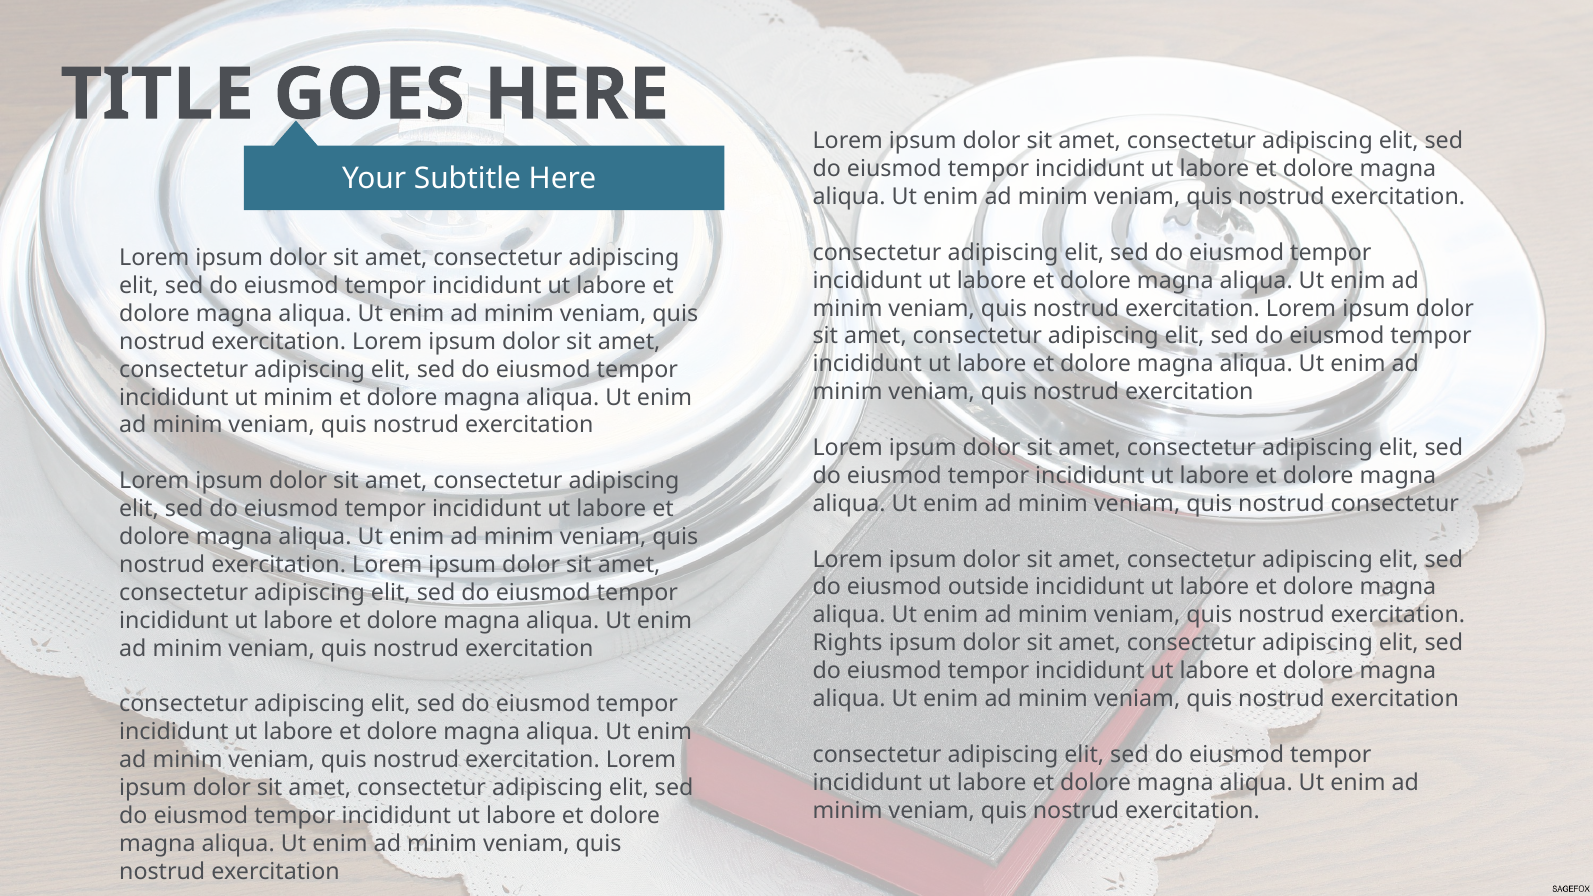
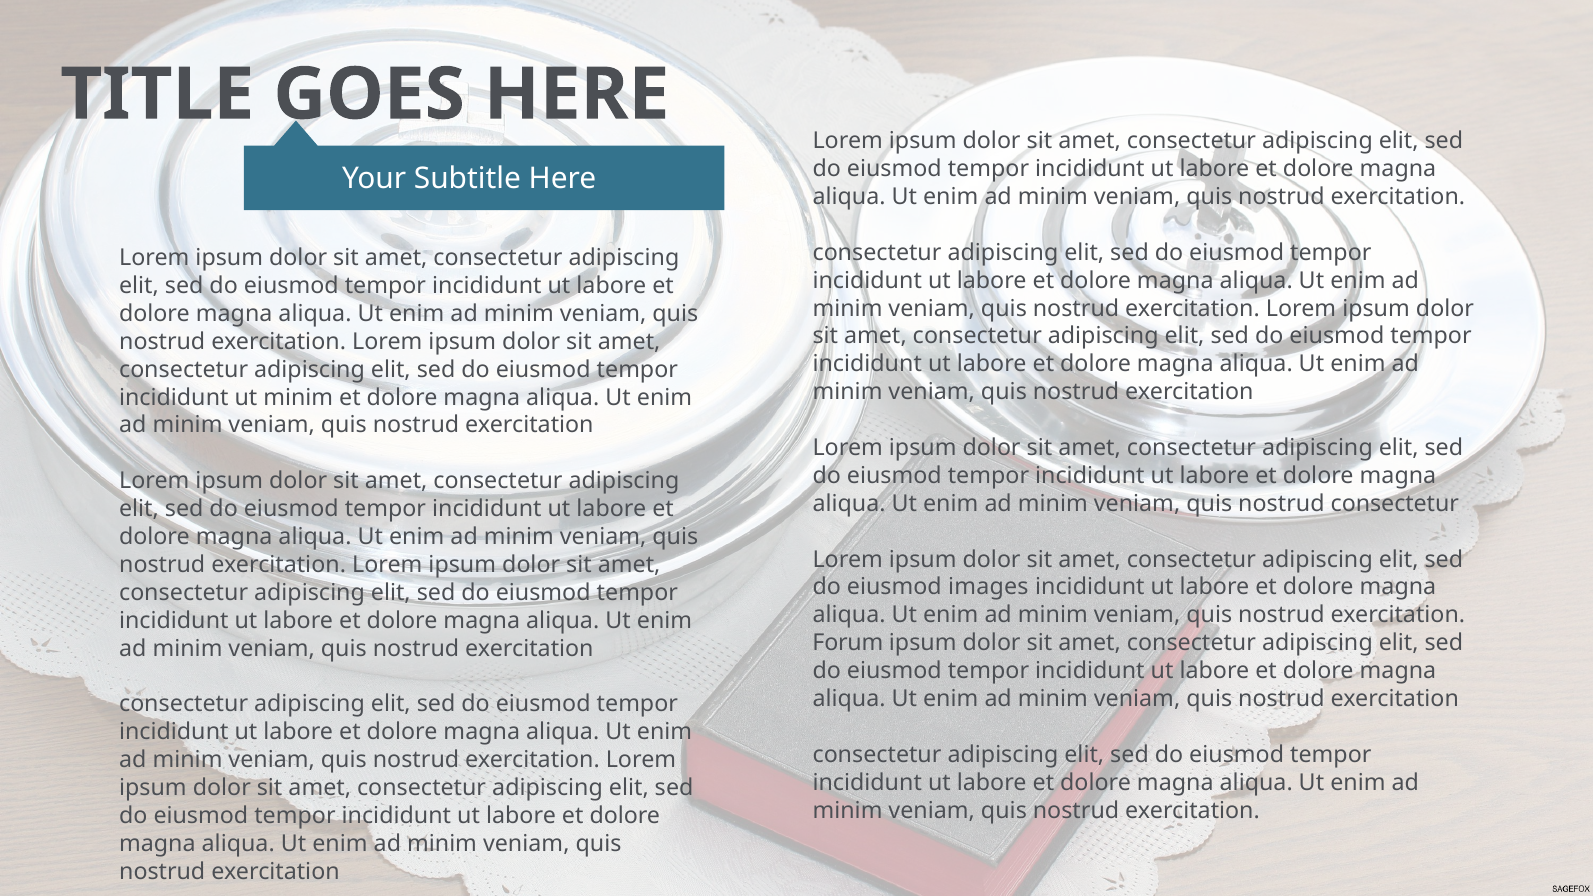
outside: outside -> images
Rights: Rights -> Forum
